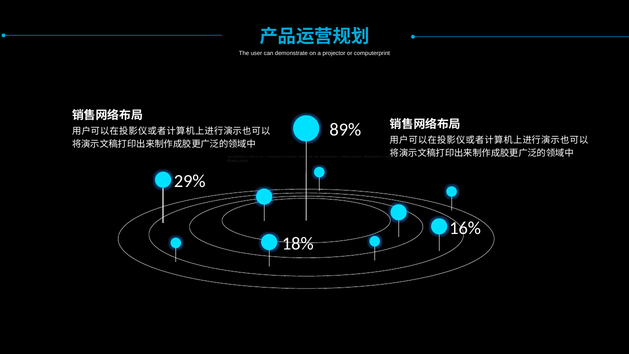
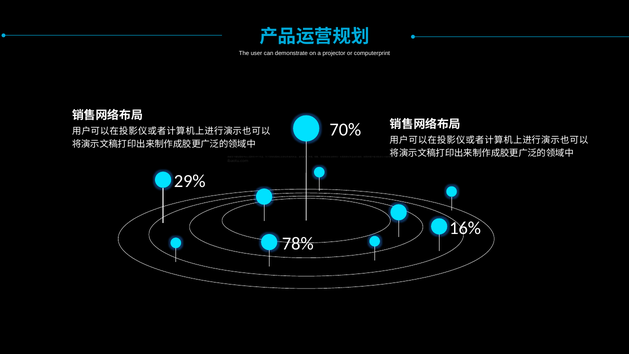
89%: 89% -> 70%
18%: 18% -> 78%
